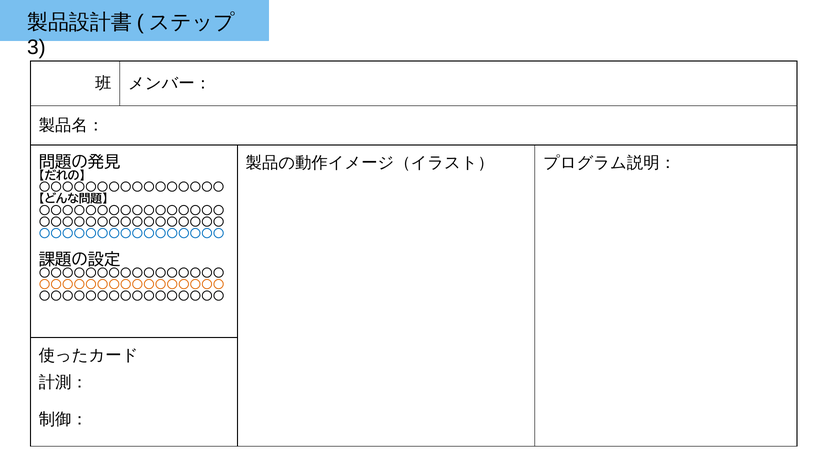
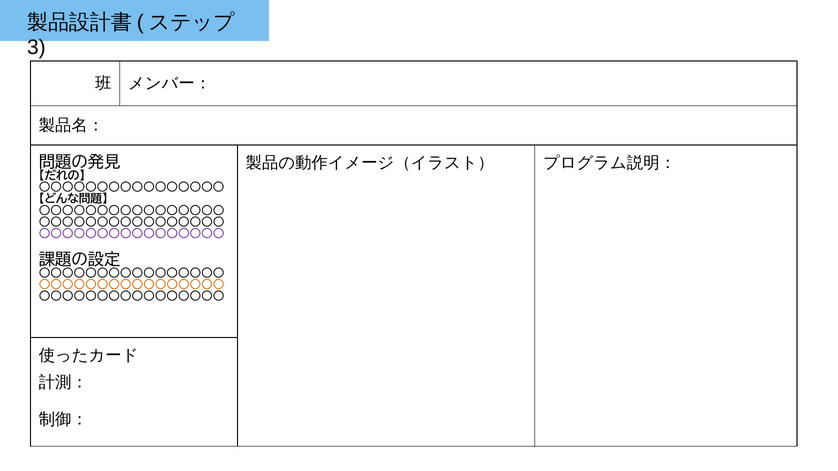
〇〇〇〇〇〇〇〇〇〇〇〇〇〇〇〇 at (132, 234) colour: blue -> purple
